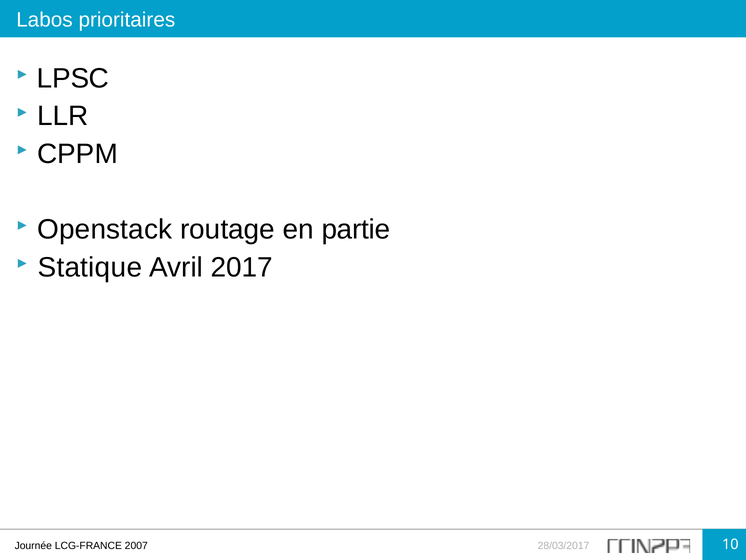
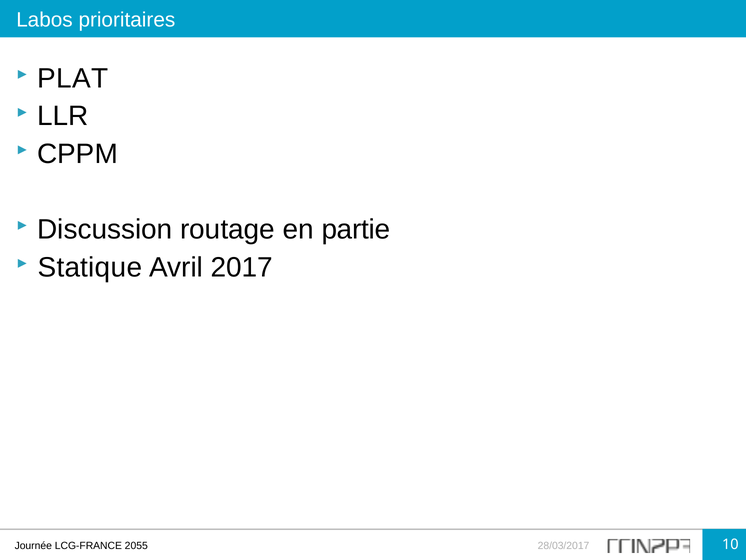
LPSC: LPSC -> PLAT
Openstack: Openstack -> Discussion
2007: 2007 -> 2055
